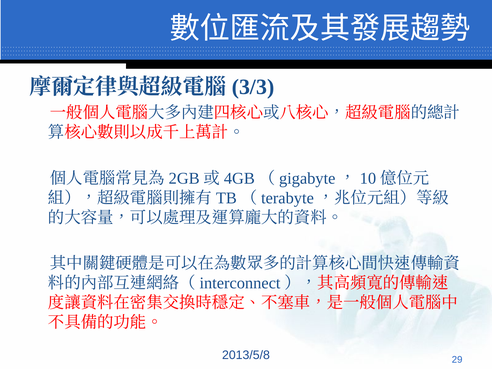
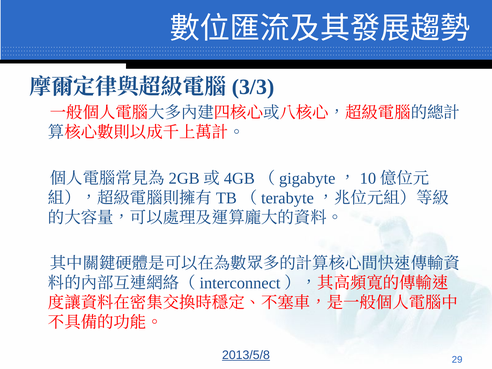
2013/5/8 underline: none -> present
